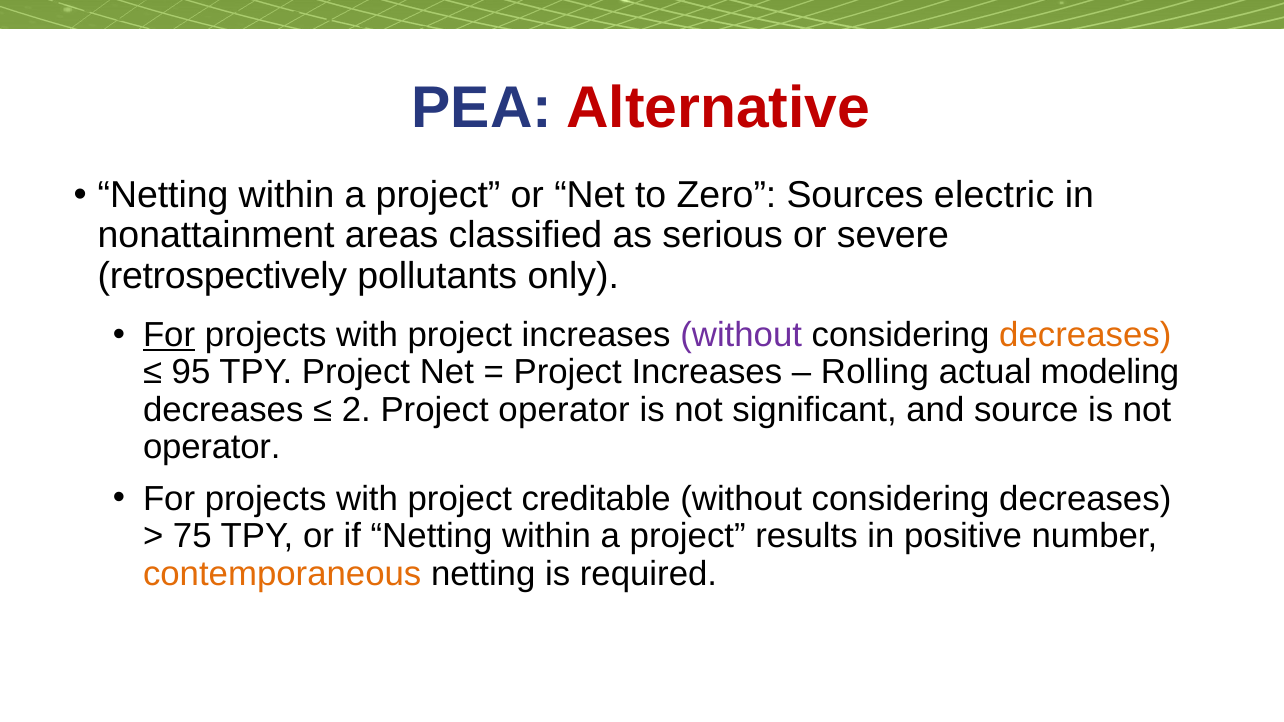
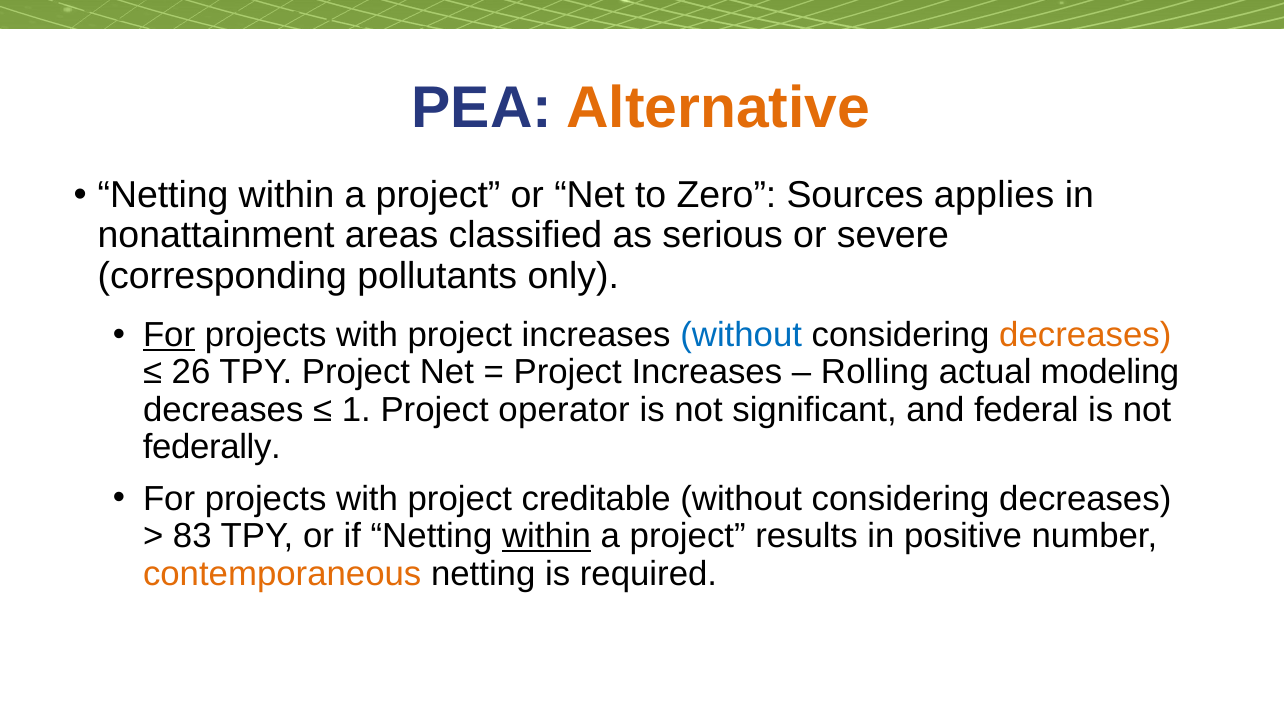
Alternative colour: red -> orange
electric: electric -> applies
retrospectively: retrospectively -> corresponding
without at (741, 335) colour: purple -> blue
95: 95 -> 26
2: 2 -> 1
source: source -> federal
operator at (212, 448): operator -> federally
75: 75 -> 83
within at (547, 536) underline: none -> present
